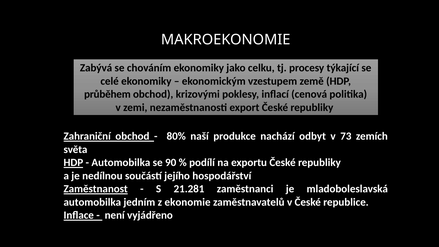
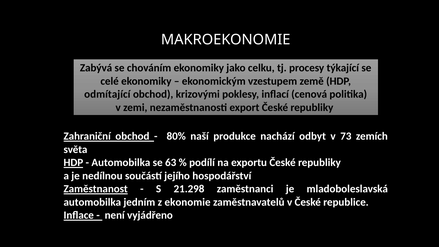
průběhem: průběhem -> odmítající
90: 90 -> 63
21.281: 21.281 -> 21.298
